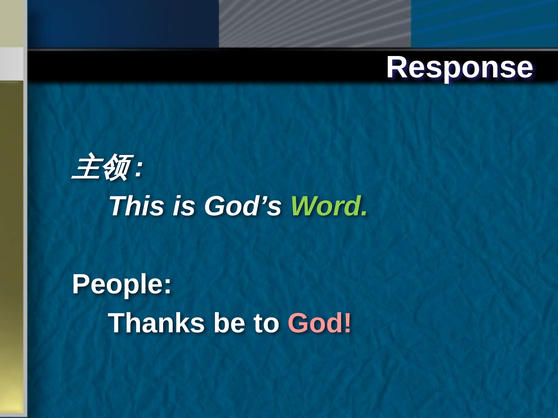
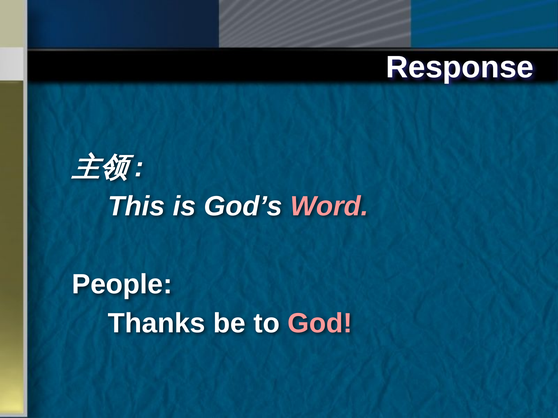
Word colour: light green -> pink
